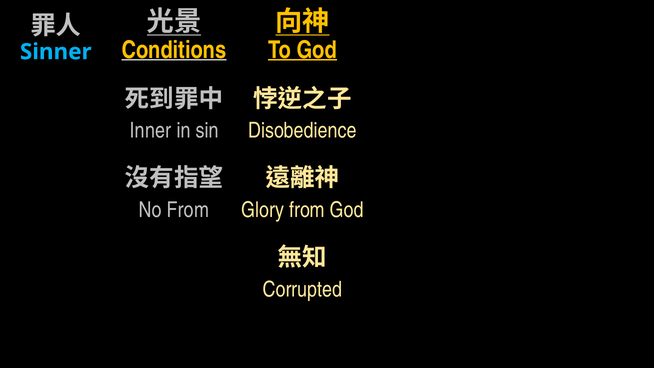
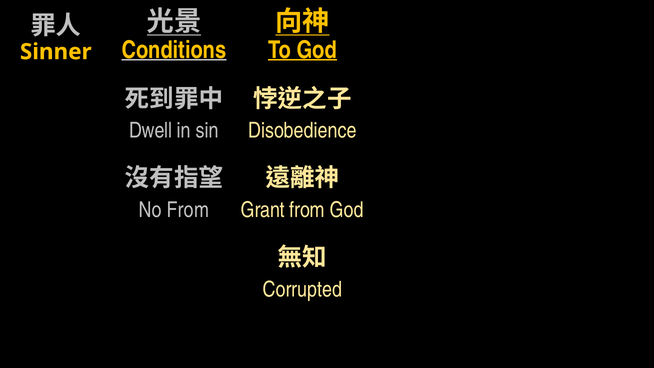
Sinner colour: light blue -> yellow
Inner: Inner -> Dwell
Glory: Glory -> Grant
